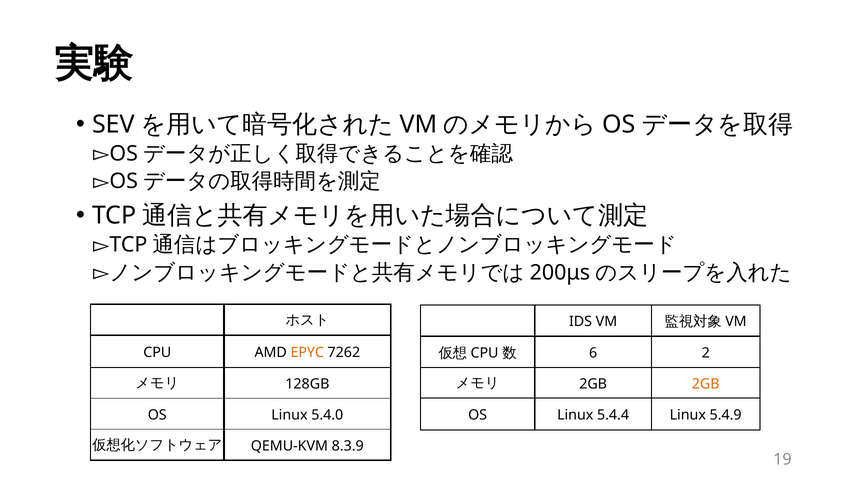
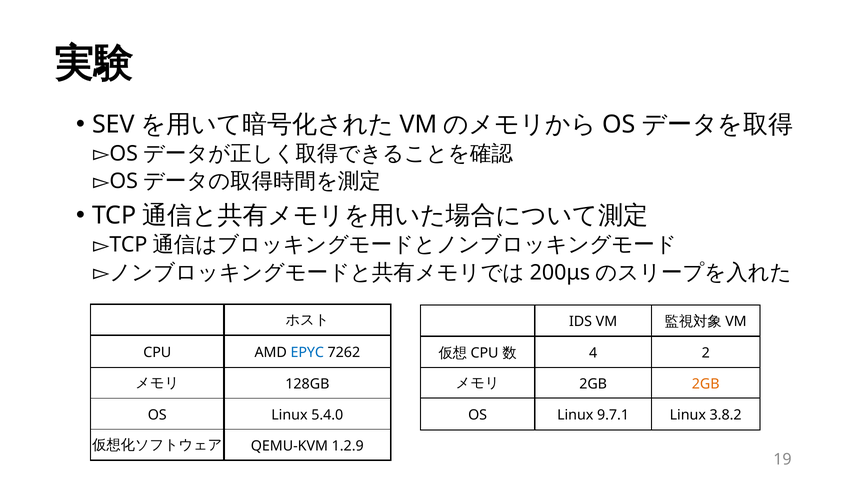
6: 6 -> 4
EPYC colour: orange -> blue
5.4.4: 5.4.4 -> 9.7.1
5.4.9: 5.4.9 -> 3.8.2
8.3.9: 8.3.9 -> 1.2.9
